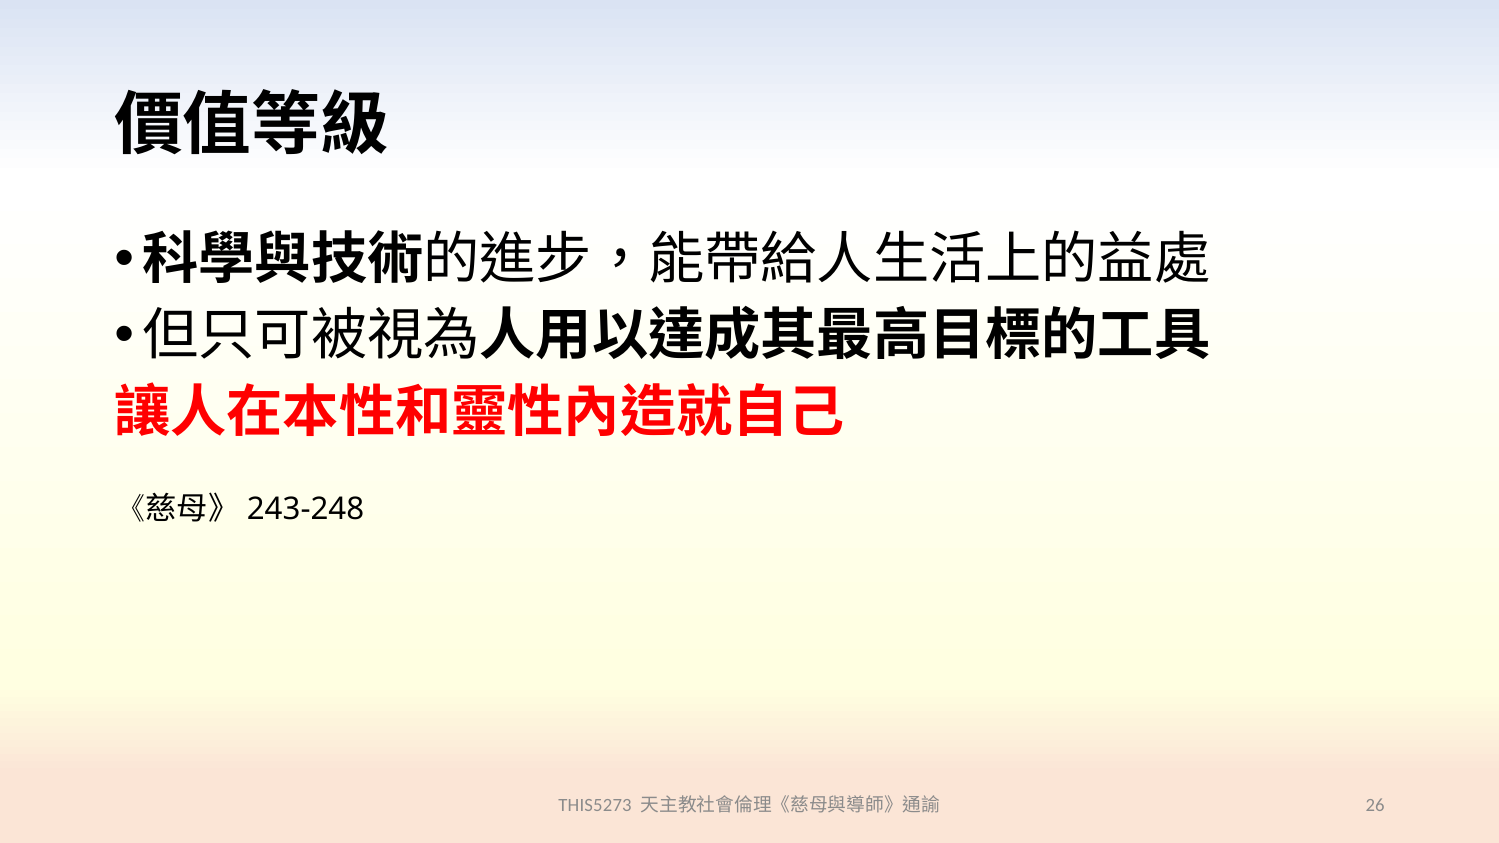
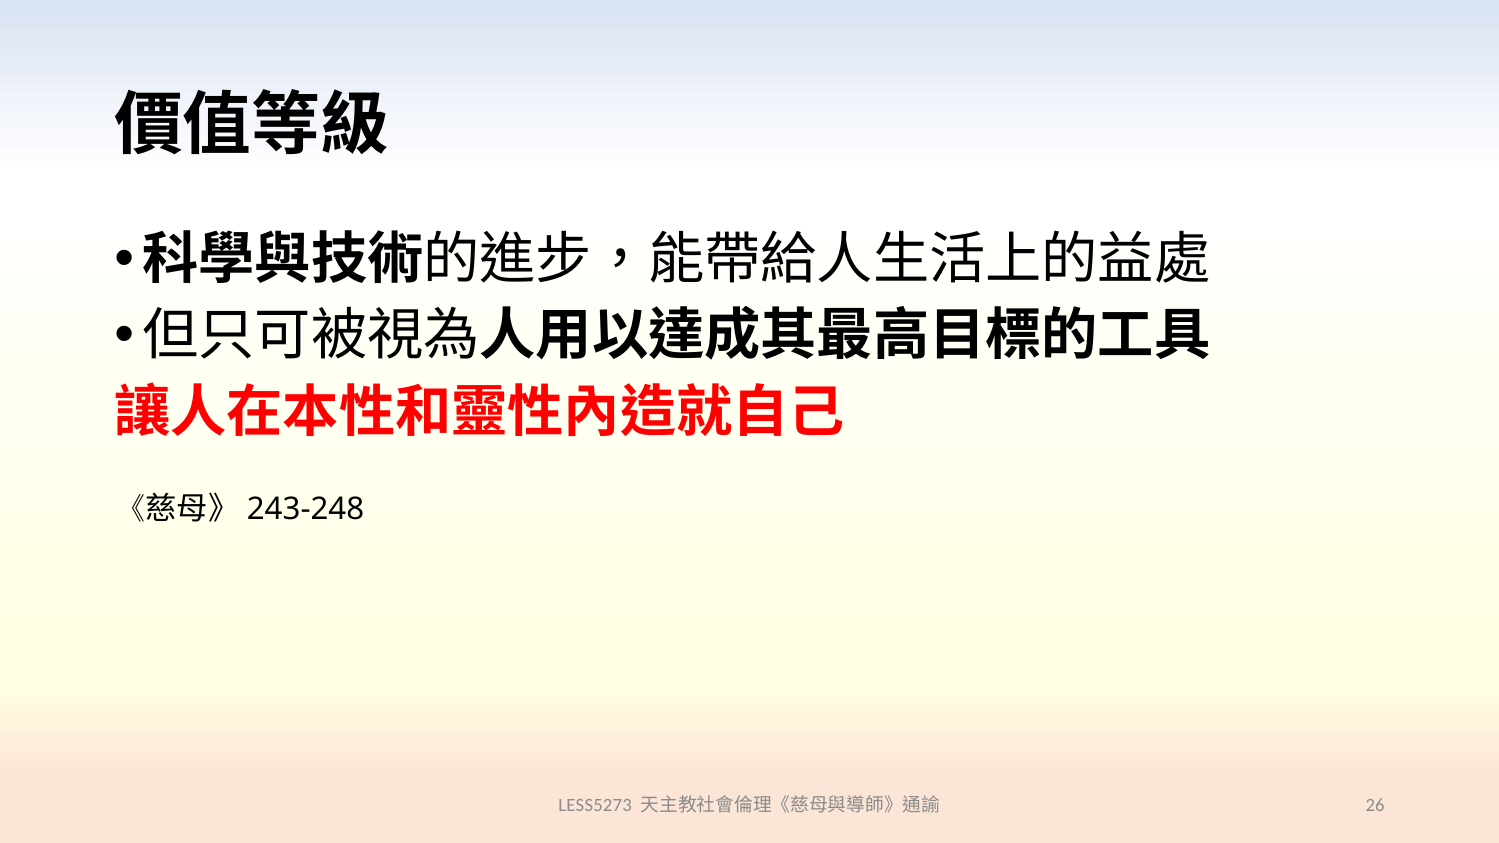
THIS5273: THIS5273 -> LESS5273
